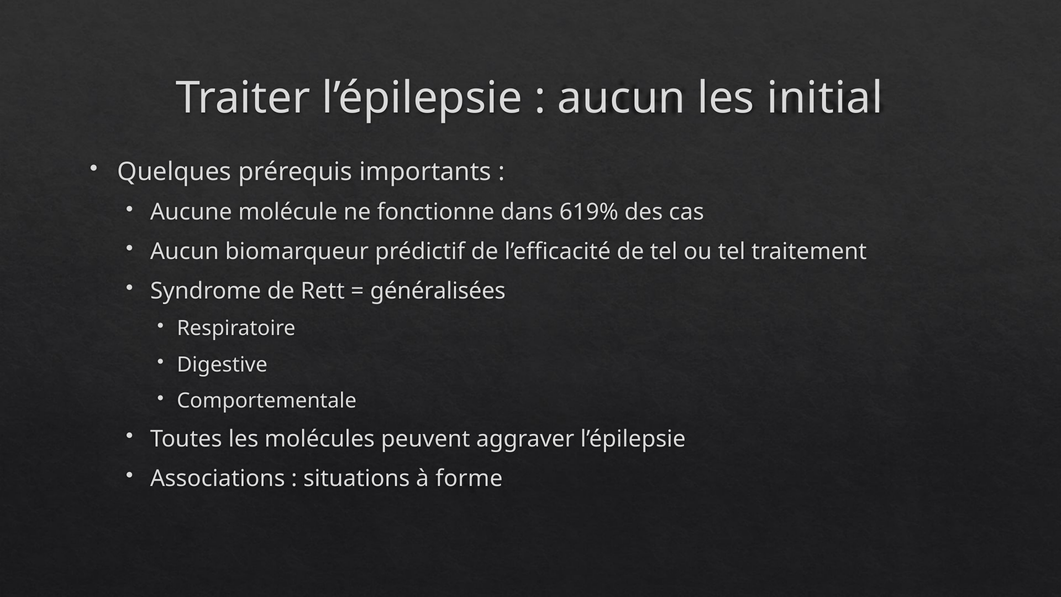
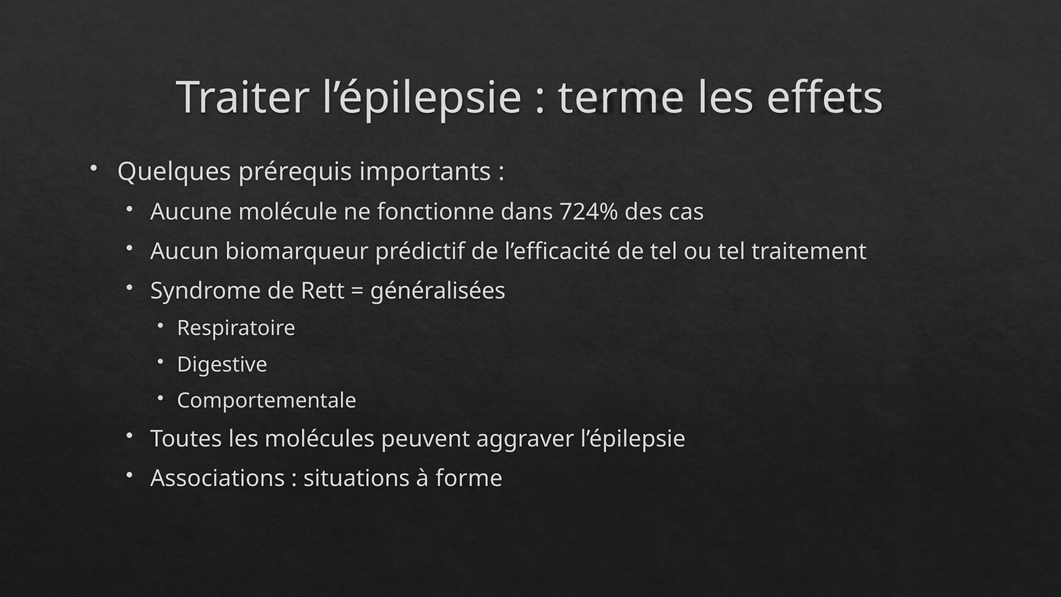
aucun at (622, 98): aucun -> terme
initial: initial -> effets
619%: 619% -> 724%
